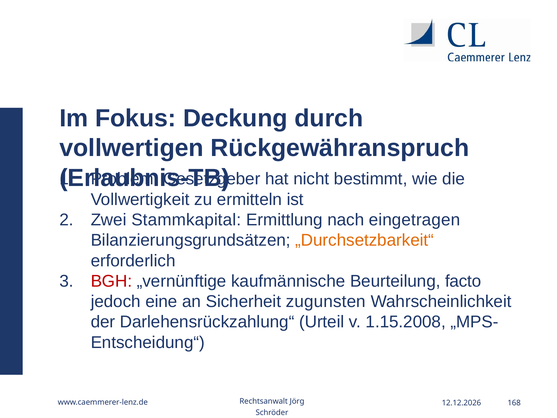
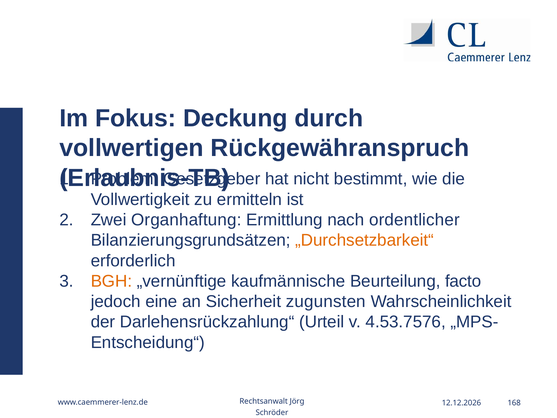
Stammkapital: Stammkapital -> Organhaftung
eingetragen: eingetragen -> ordentlicher
BGH colour: red -> orange
1.15.2008: 1.15.2008 -> 4.53.7576
